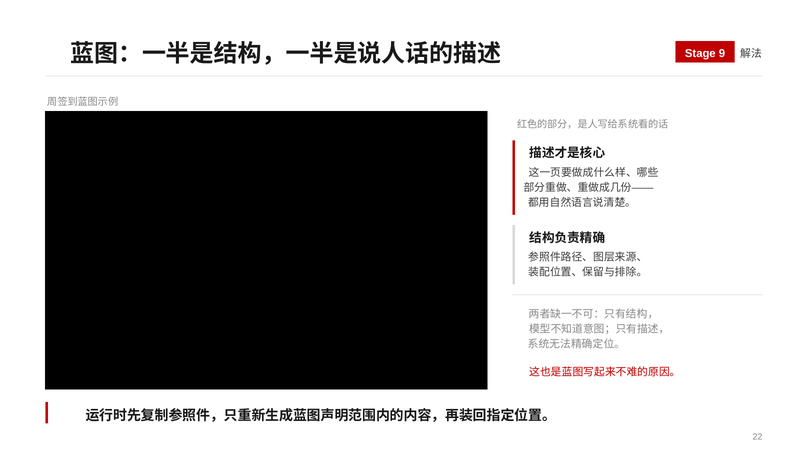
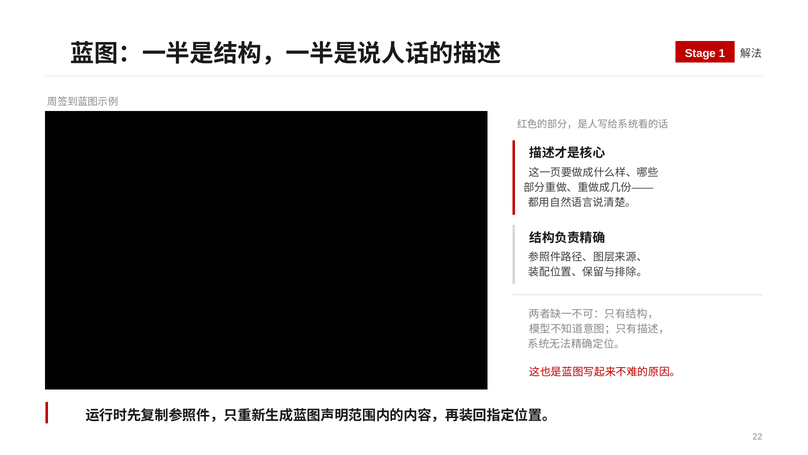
9: 9 -> 1
